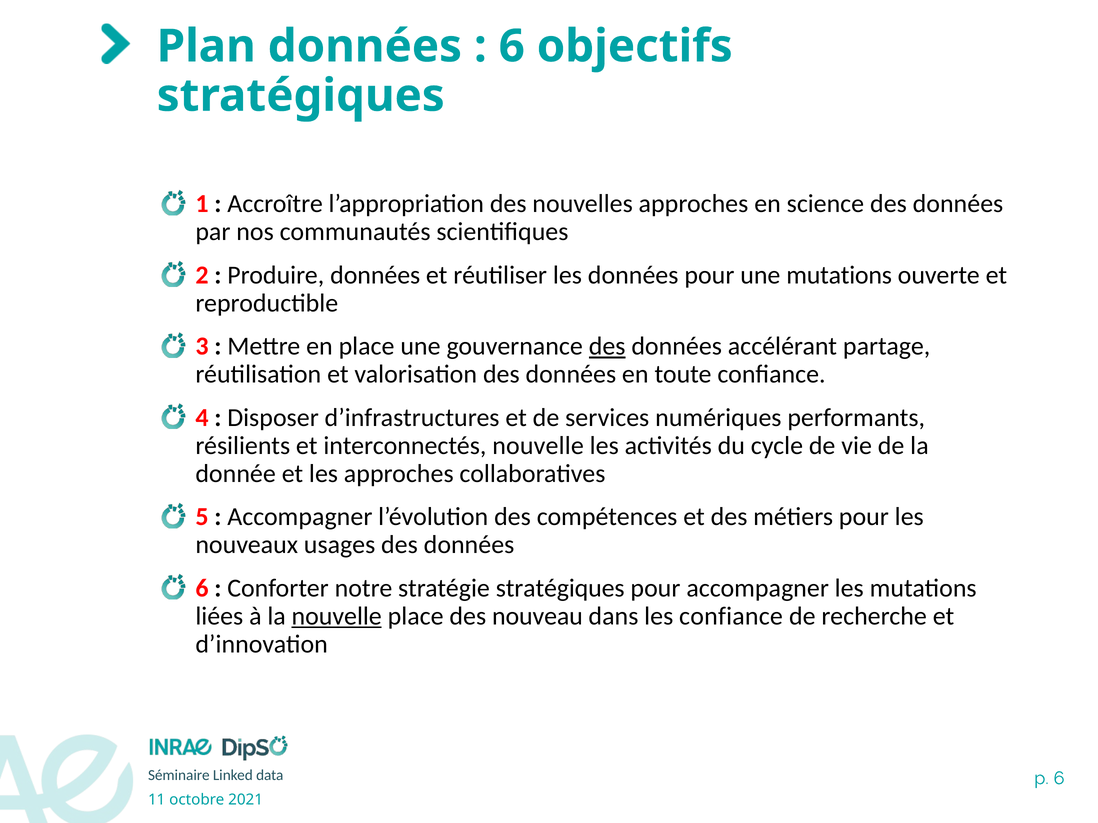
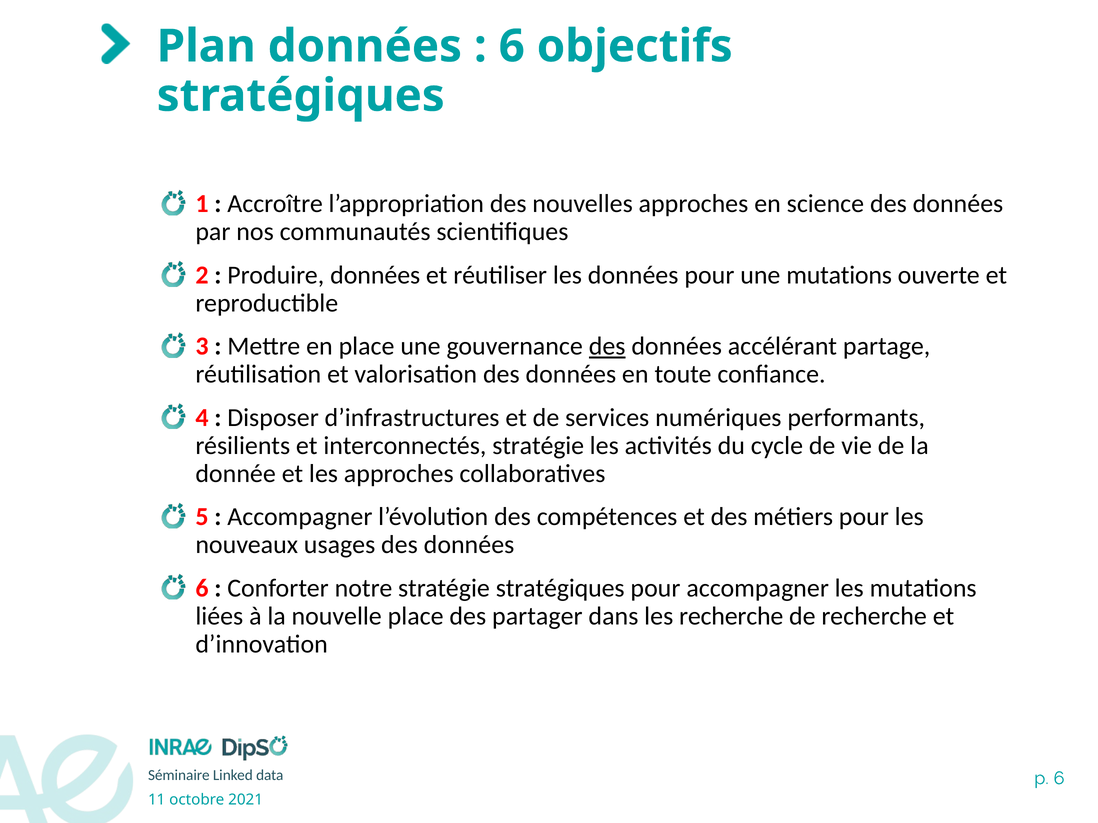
interconnectés nouvelle: nouvelle -> stratégie
nouvelle at (337, 616) underline: present -> none
nouveau: nouveau -> partager
les confiance: confiance -> recherche
